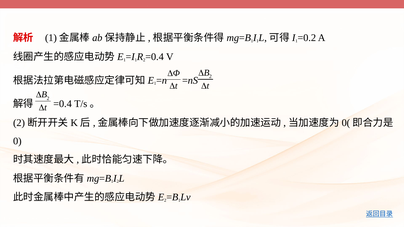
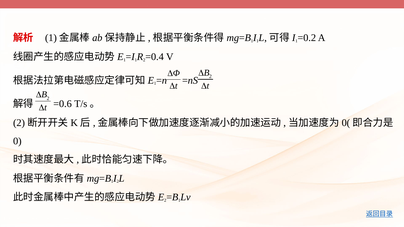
=0.4 at (63, 104): =0.4 -> =0.6
